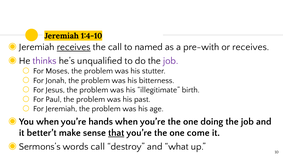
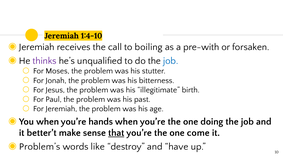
receives at (74, 47) underline: present -> none
named: named -> boiling
or receives: receives -> forsaken
job at (171, 61) colour: purple -> blue
Sermons’s: Sermons’s -> Problem’s
words call: call -> like
what: what -> have
